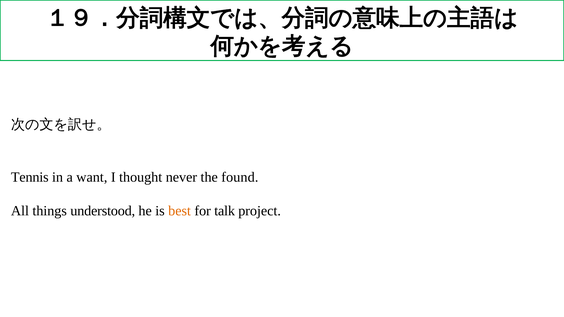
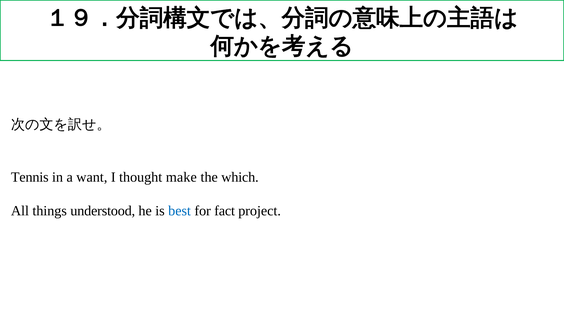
never: never -> make
found: found -> which
best colour: orange -> blue
talk: talk -> fact
